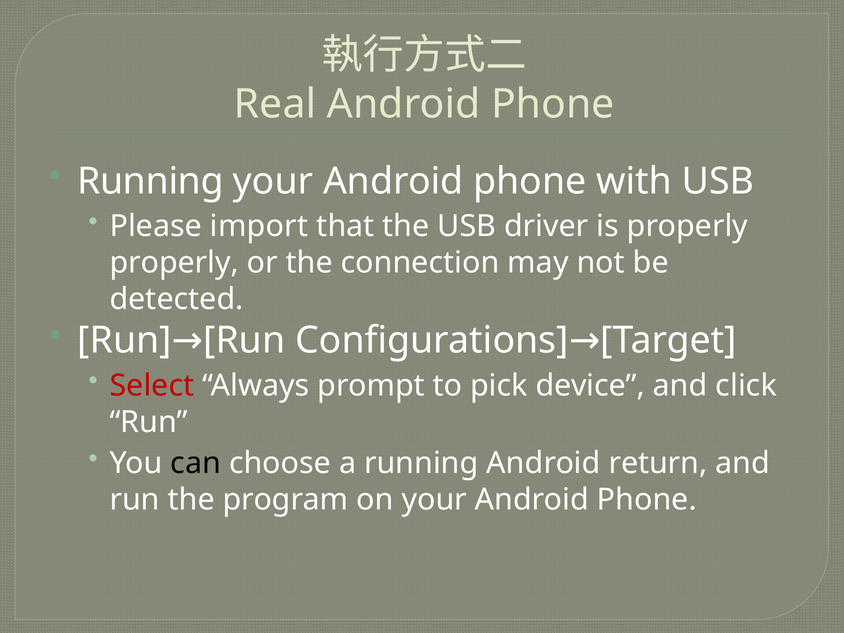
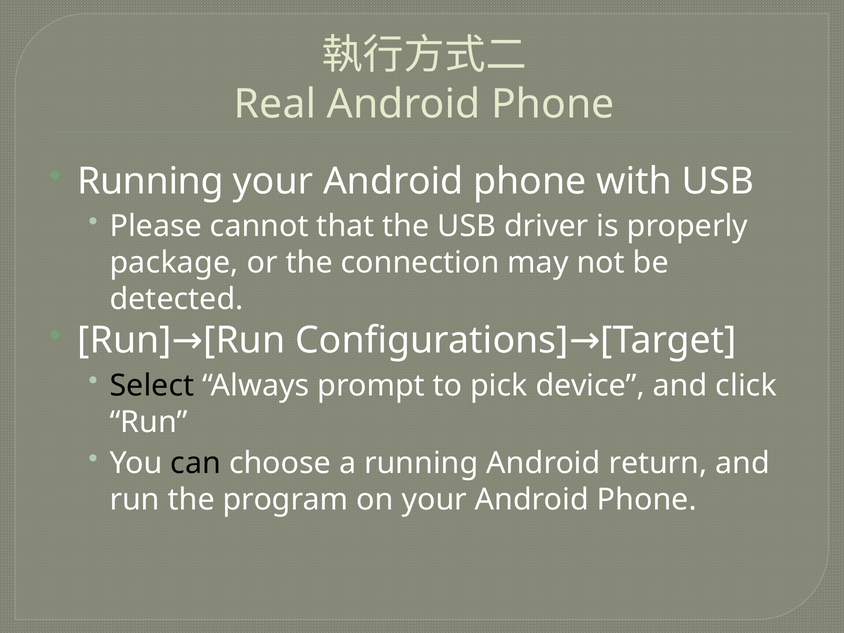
import: import -> cannot
properly at (174, 263): properly -> package
Select colour: red -> black
